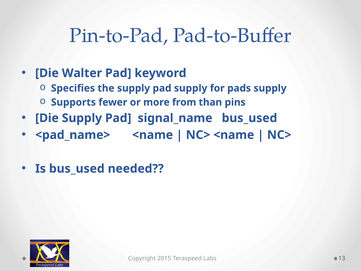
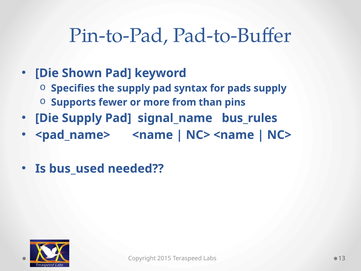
Walter: Walter -> Shown
pad supply: supply -> syntax
signal_name bus_used: bus_used -> bus_rules
